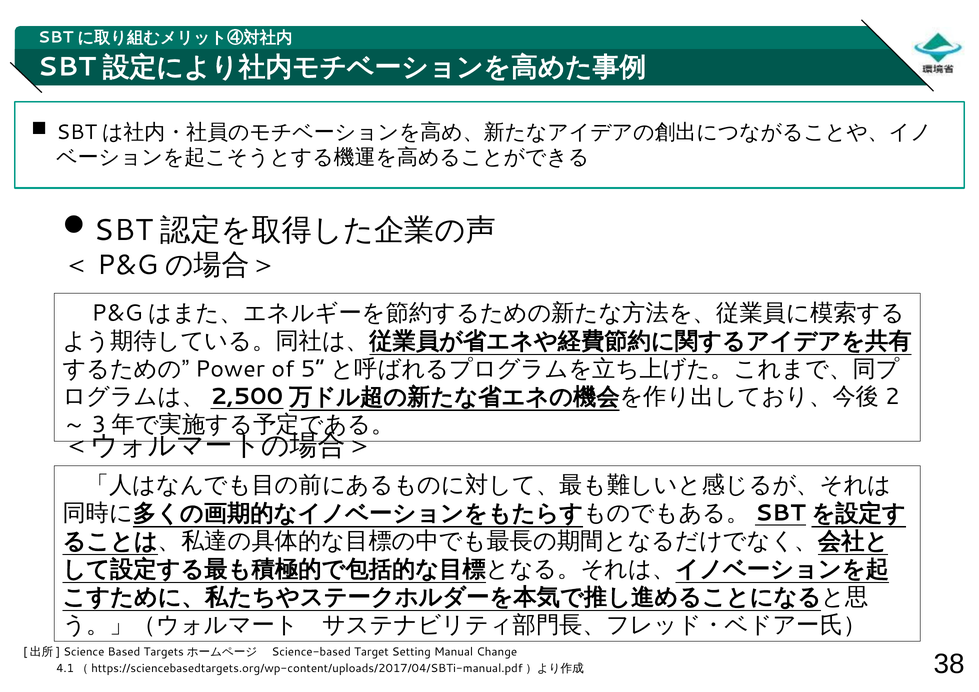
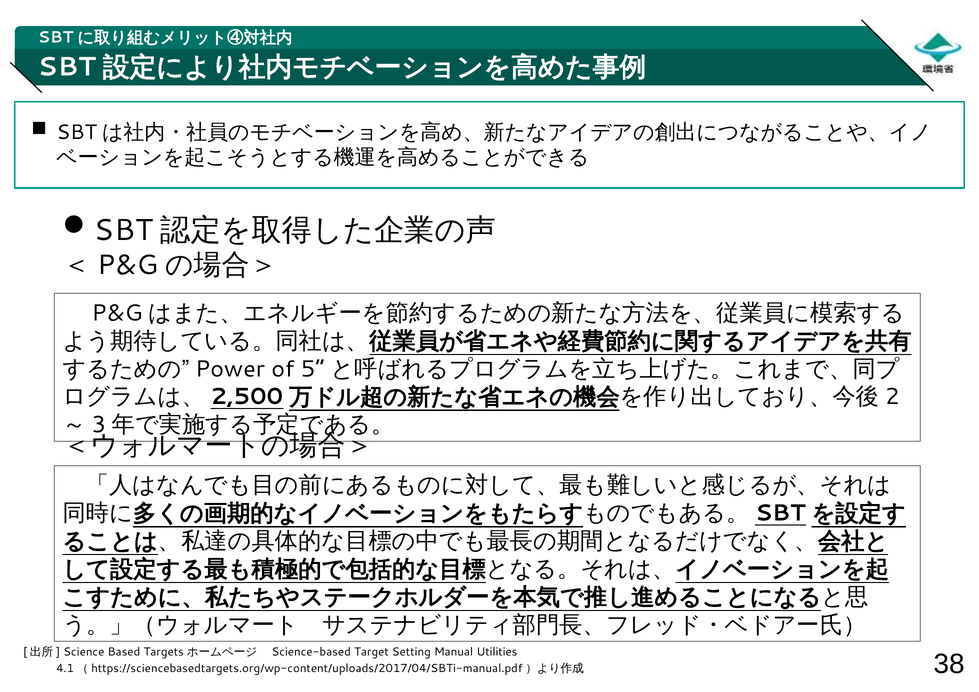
Change: Change -> Utilities
